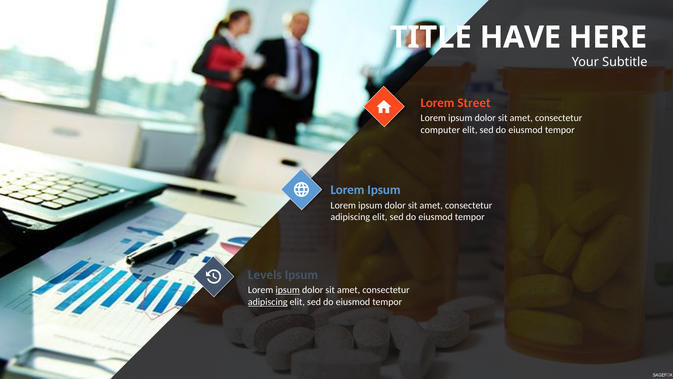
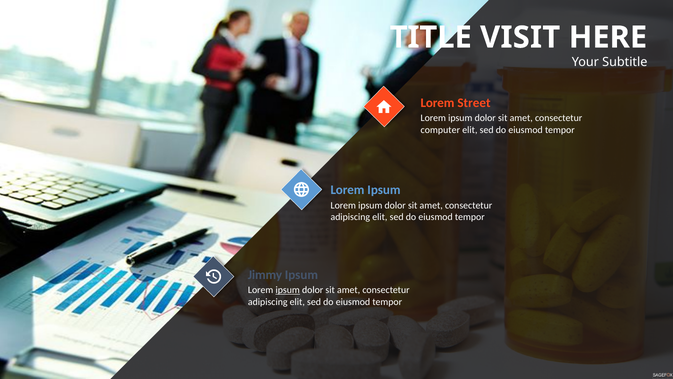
HAVE: HAVE -> VISIT
Levels: Levels -> Jimmy
adipiscing at (268, 302) underline: present -> none
